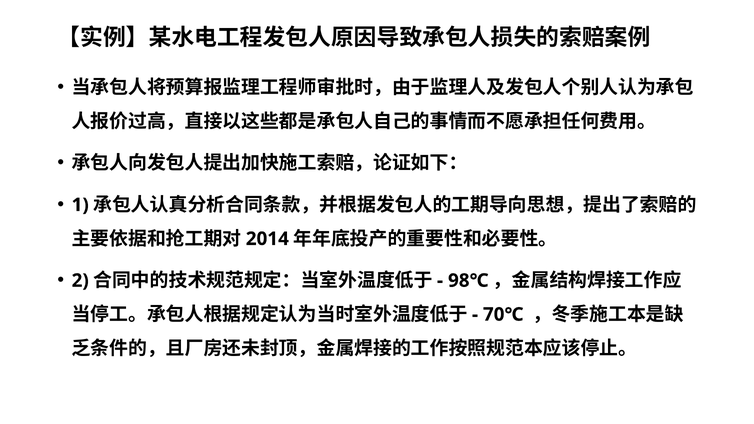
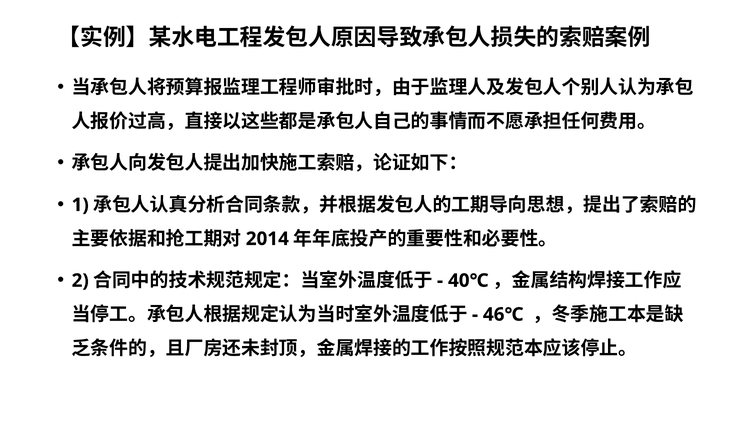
98℃: 98℃ -> 40℃
70℃: 70℃ -> 46℃
